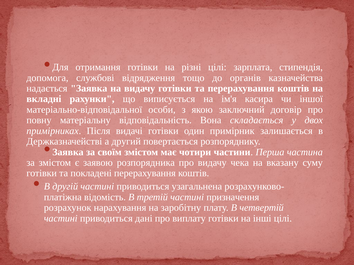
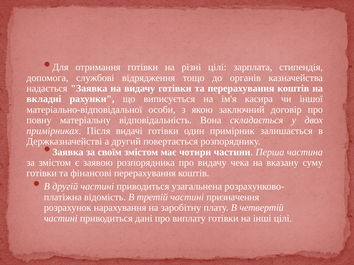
покладені: покладені -> фінансові
